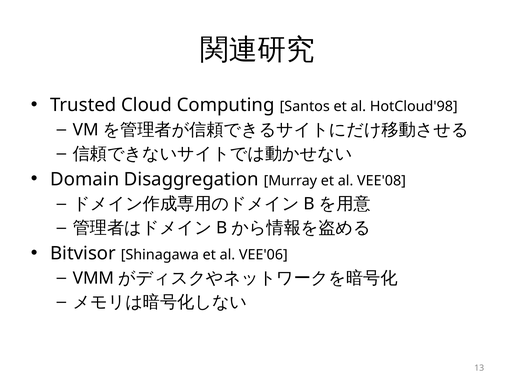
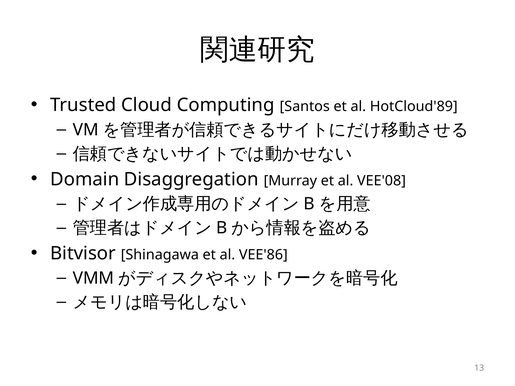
HotCloud'98: HotCloud'98 -> HotCloud'89
VEE'06: VEE'06 -> VEE'86
